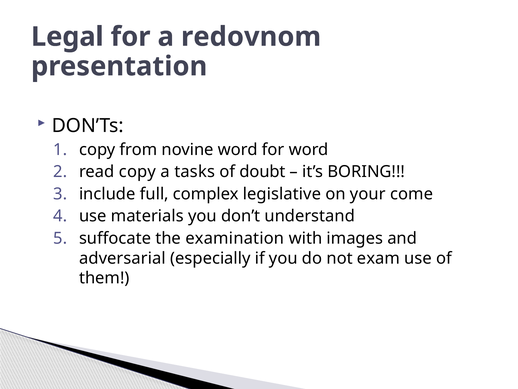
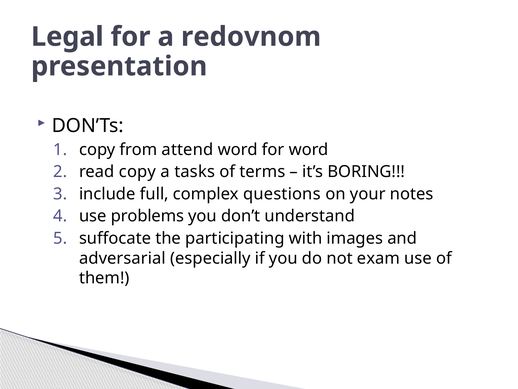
novine: novine -> attend
doubt: doubt -> terms
legislative: legislative -> questions
come: come -> notes
materials: materials -> problems
examination: examination -> participating
